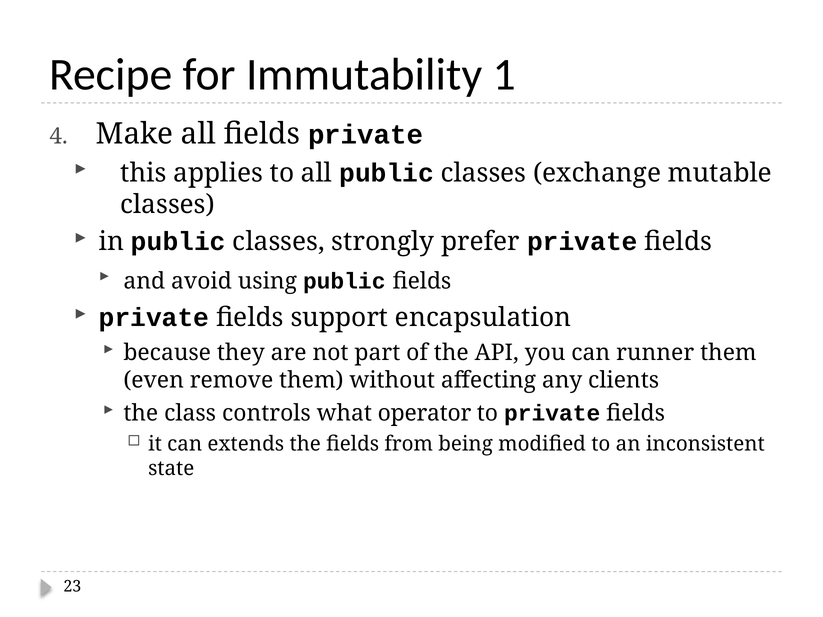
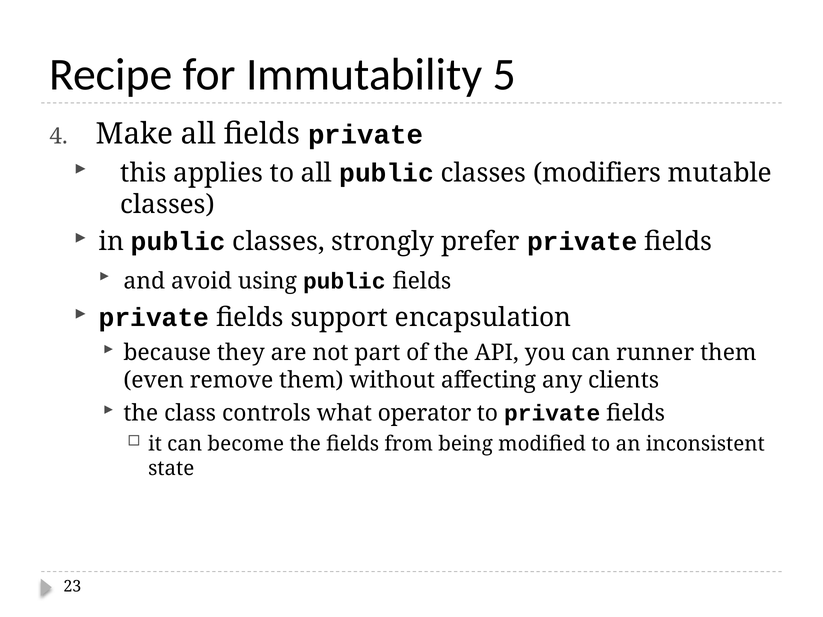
1: 1 -> 5
exchange: exchange -> modifiers
extends: extends -> become
